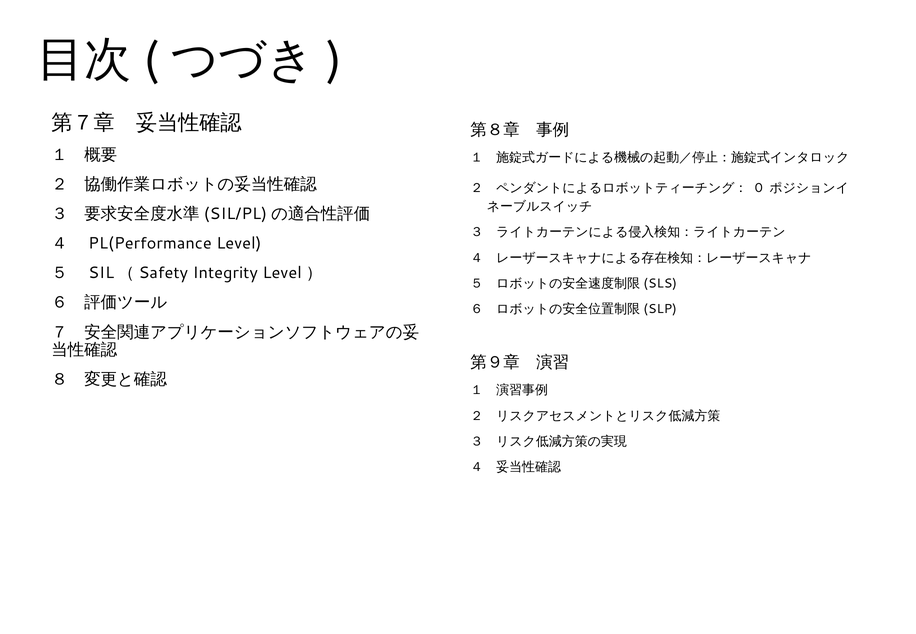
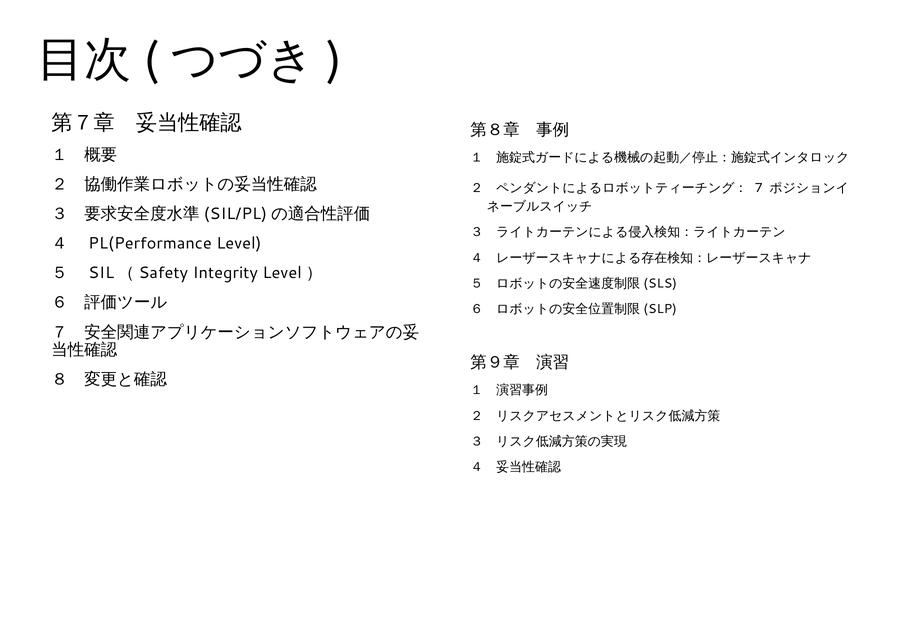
0: 0 -> 7
